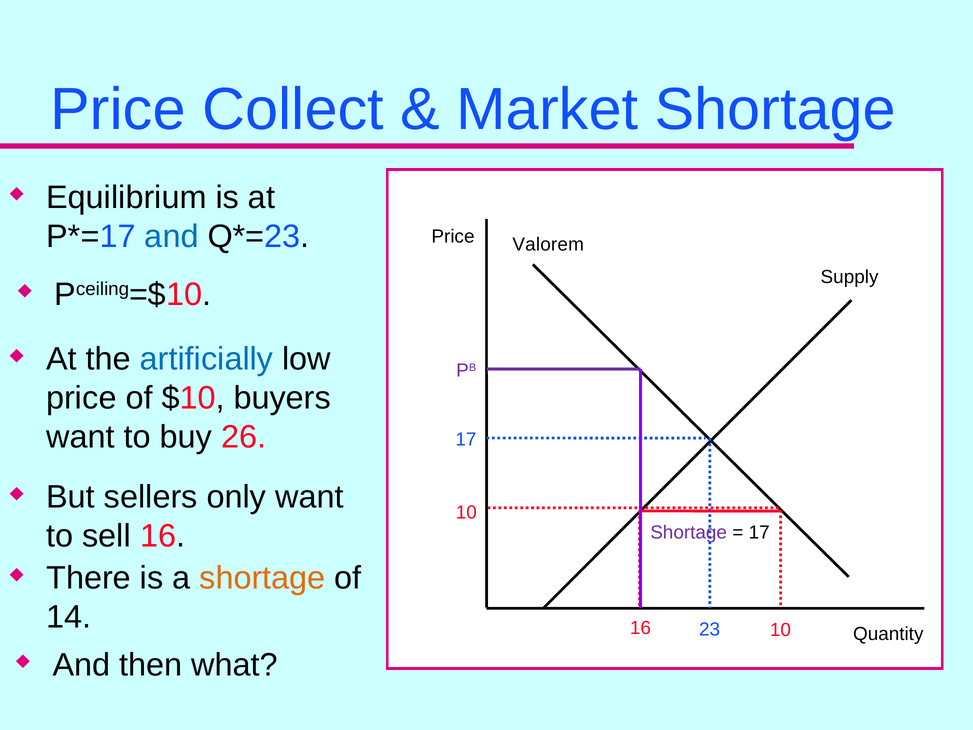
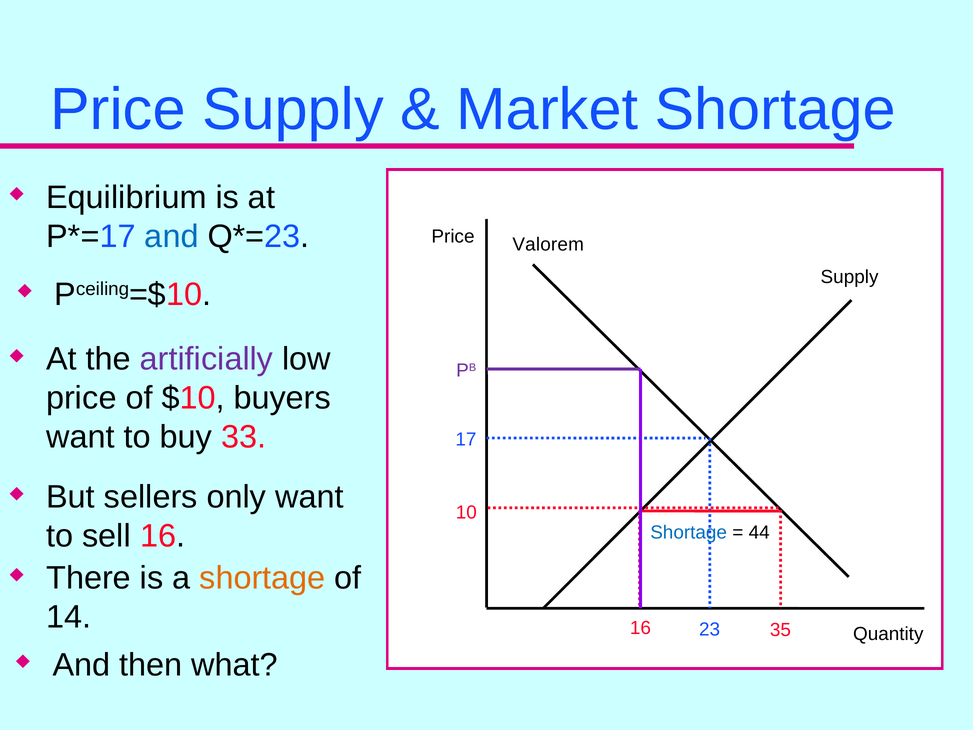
Collect at (293, 110): Collect -> Supply
artificially colour: blue -> purple
26: 26 -> 33
Shortage at (689, 532) colour: purple -> blue
17 at (759, 532): 17 -> 44
16 10: 10 -> 35
